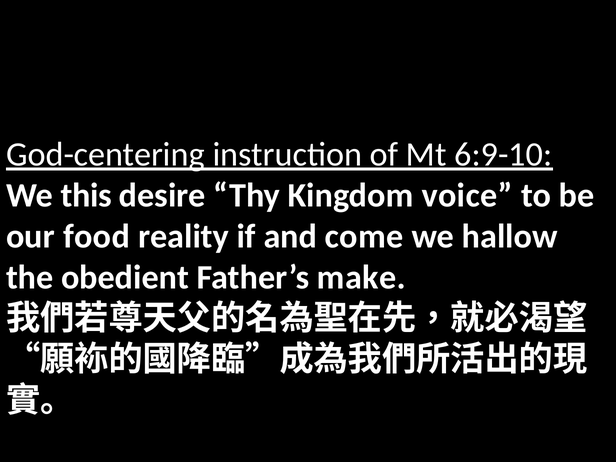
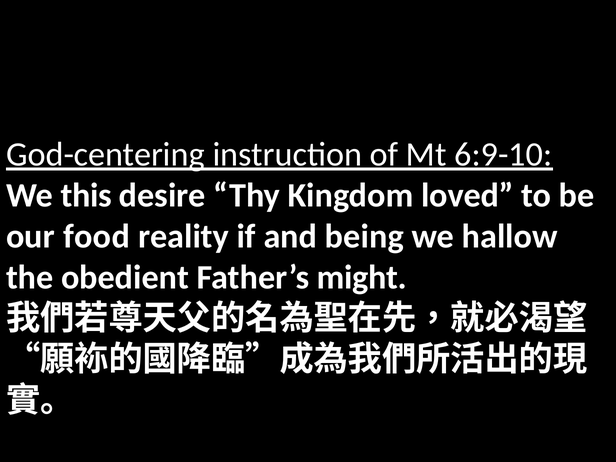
voice: voice -> loved
come: come -> being
make: make -> might
